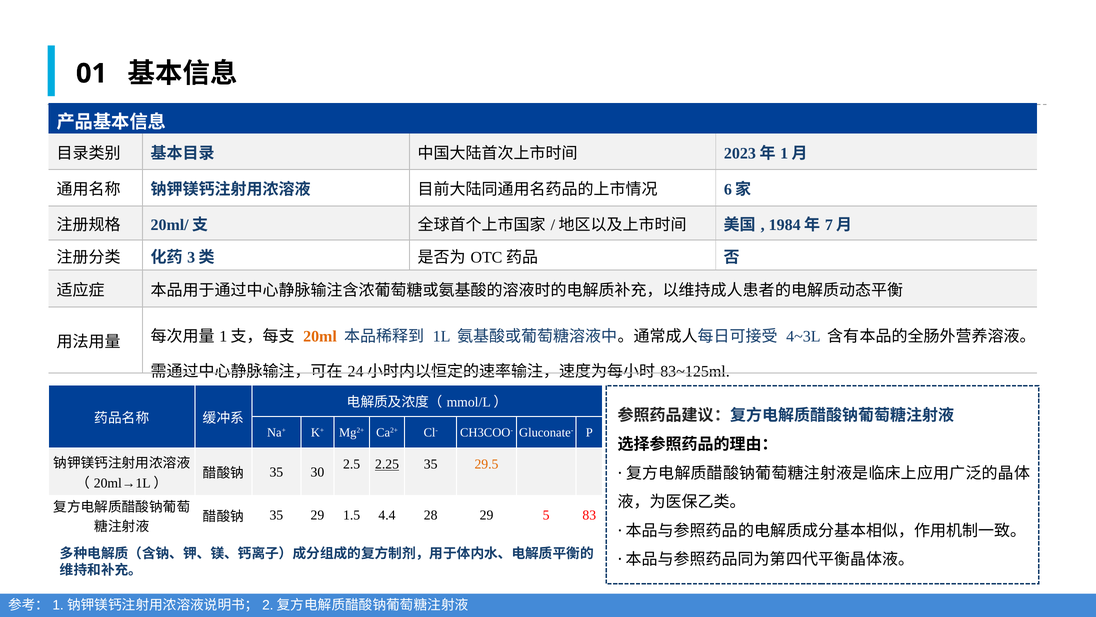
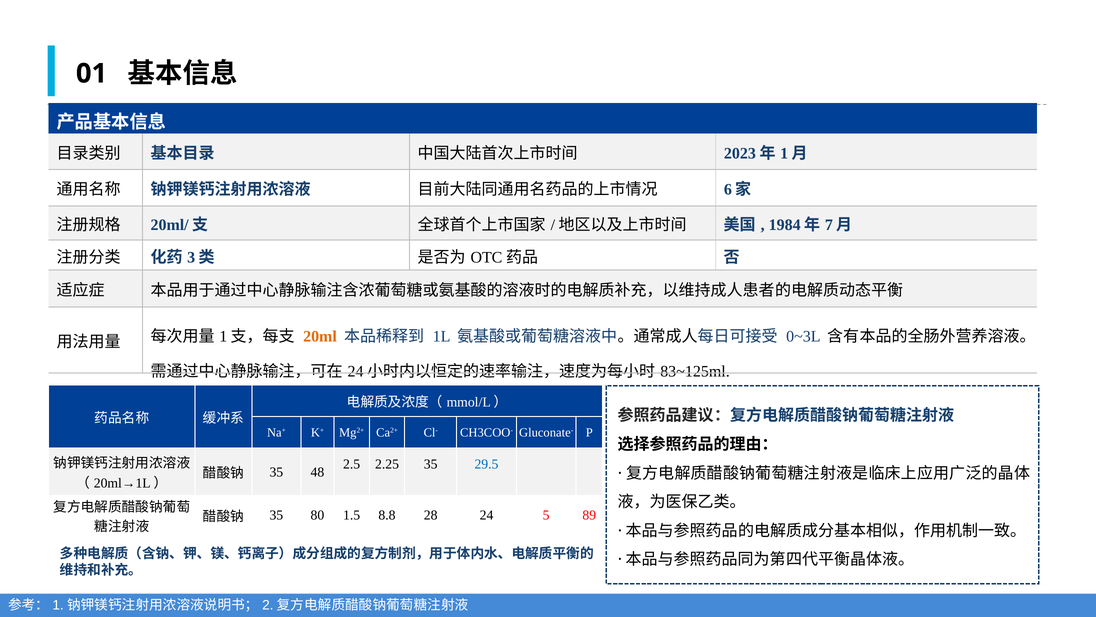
4~3L: 4~3L -> 0~3L
2.25 underline: present -> none
29.5 colour: orange -> blue
30: 30 -> 48
35 29: 29 -> 80
4.4: 4.4 -> 8.8
28 29: 29 -> 24
83: 83 -> 89
